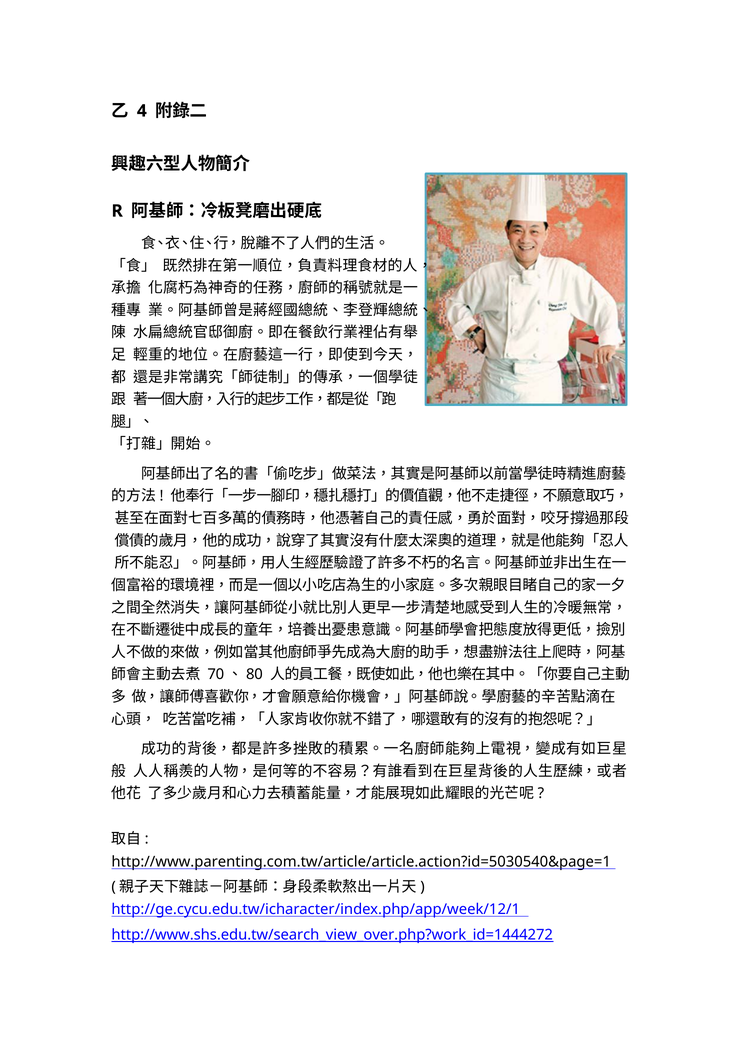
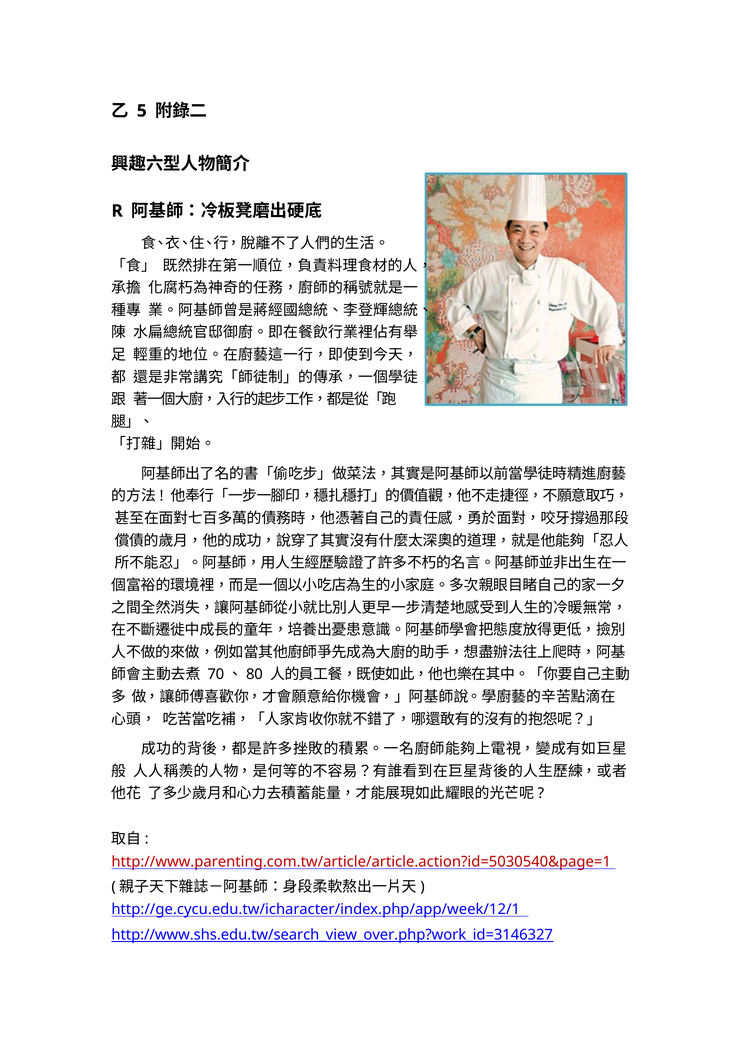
4: 4 -> 5
http://www.parenting.com.tw/article/article.action?id=5030540&page=1 colour: black -> red
http://www.shs.edu.tw/search_view_over.php?work_id=1444272: http://www.shs.edu.tw/search_view_over.php?work_id=1444272 -> http://www.shs.edu.tw/search_view_over.php?work_id=3146327
